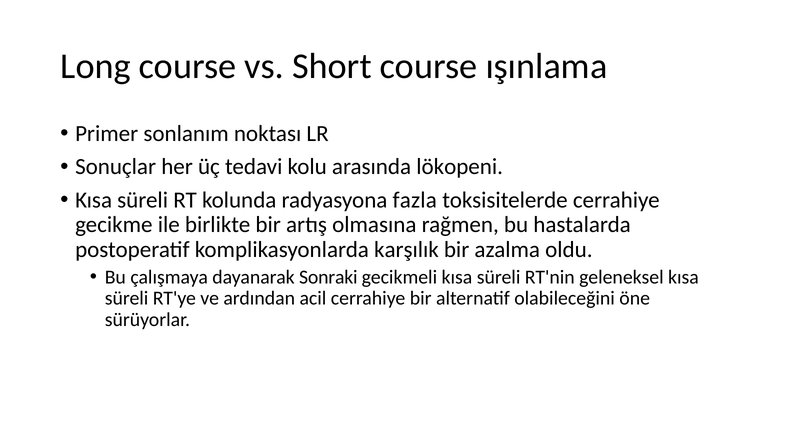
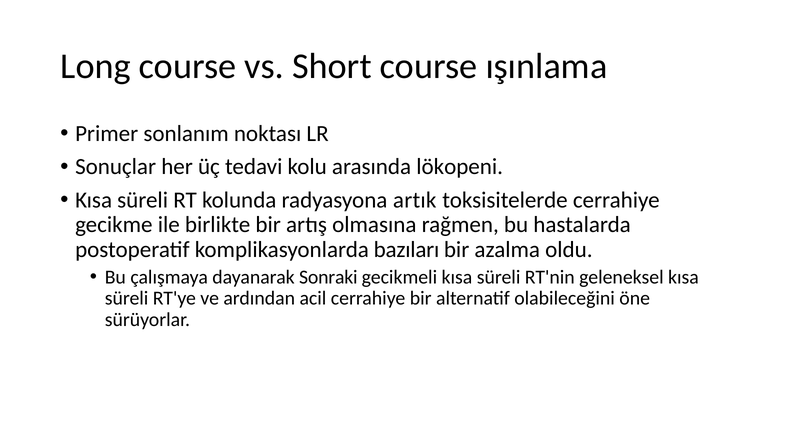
fazla: fazla -> artık
karşılık: karşılık -> bazıları
